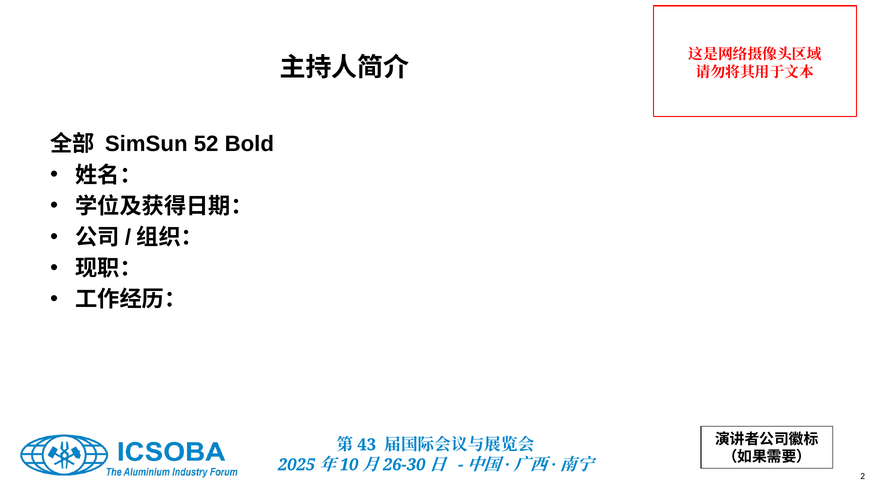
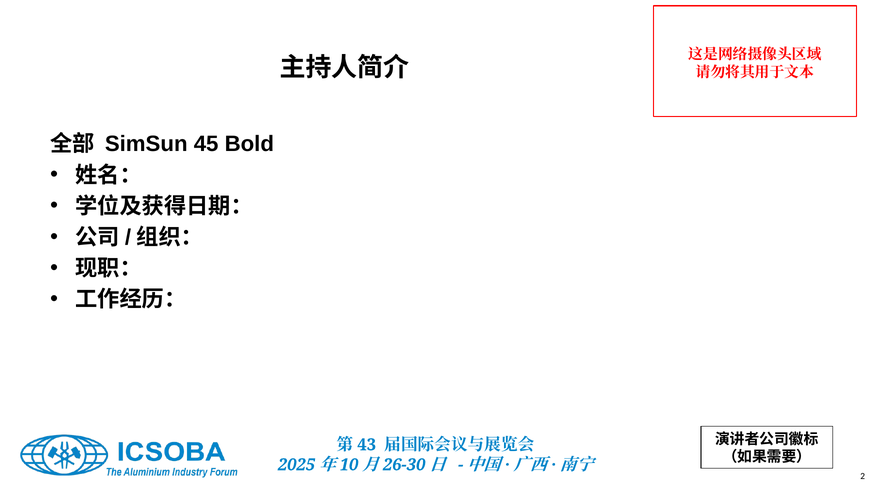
52: 52 -> 45
